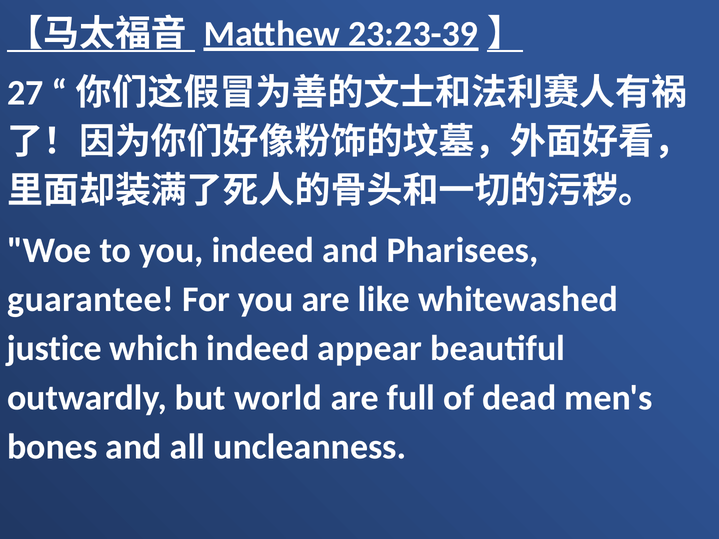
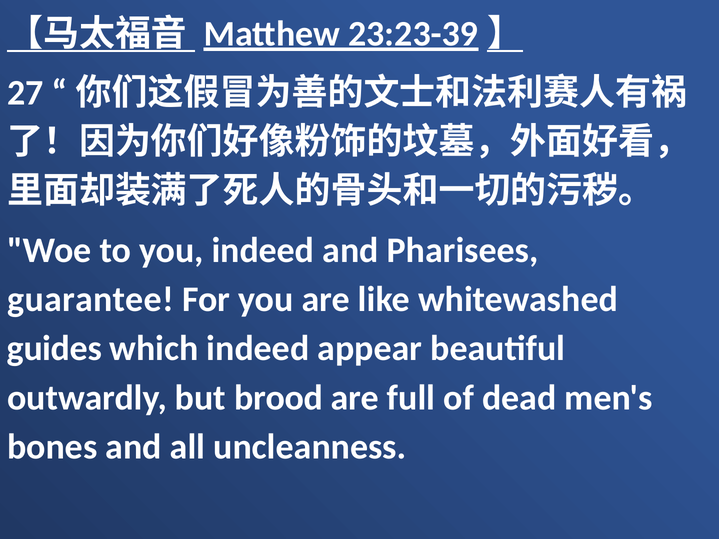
justice: justice -> guides
world: world -> brood
